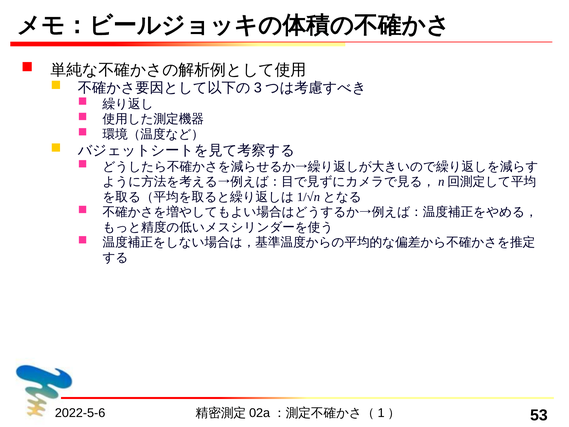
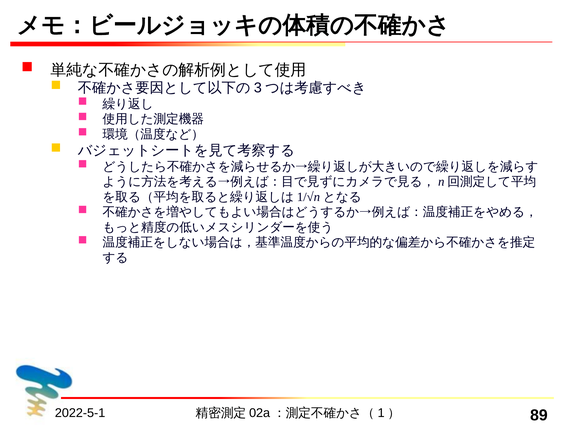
2022-5-6: 2022-5-6 -> 2022-5-1
53: 53 -> 89
